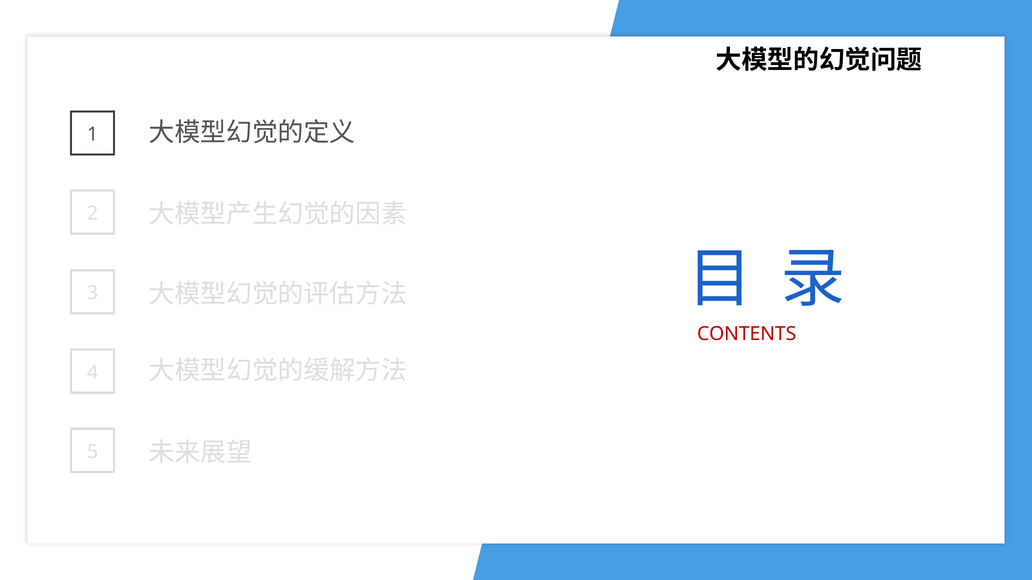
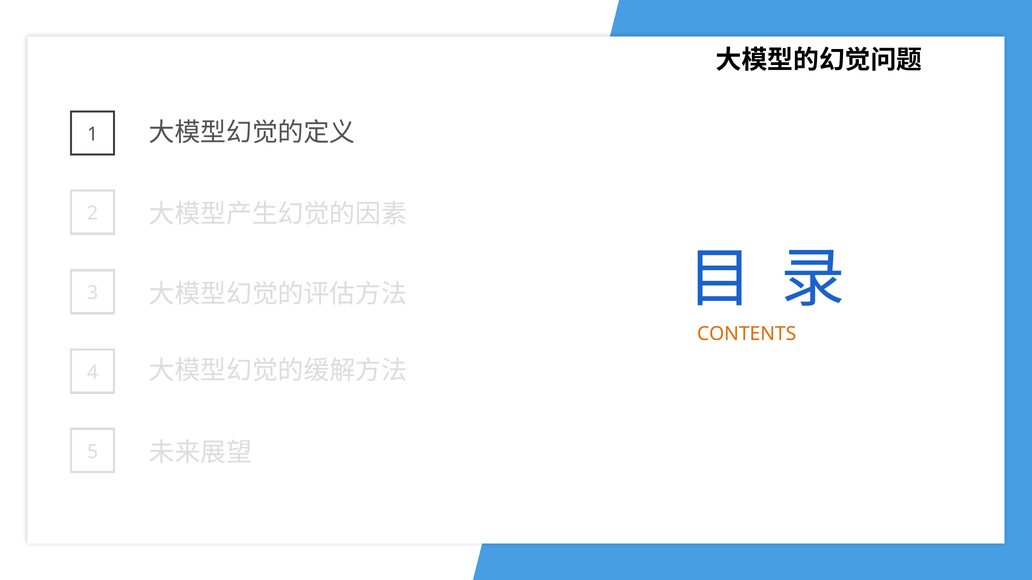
CONTENTS colour: red -> orange
